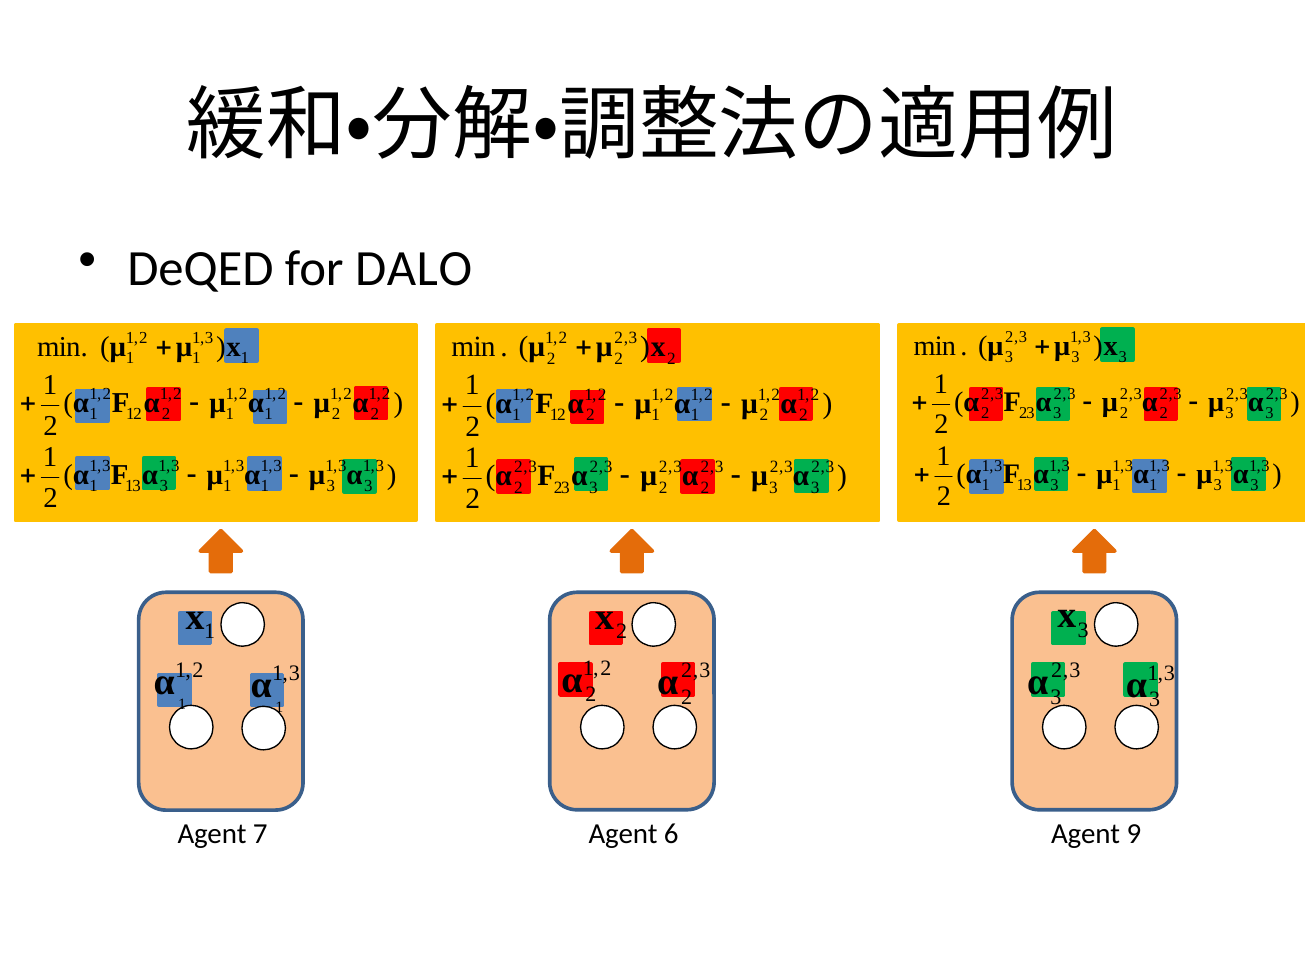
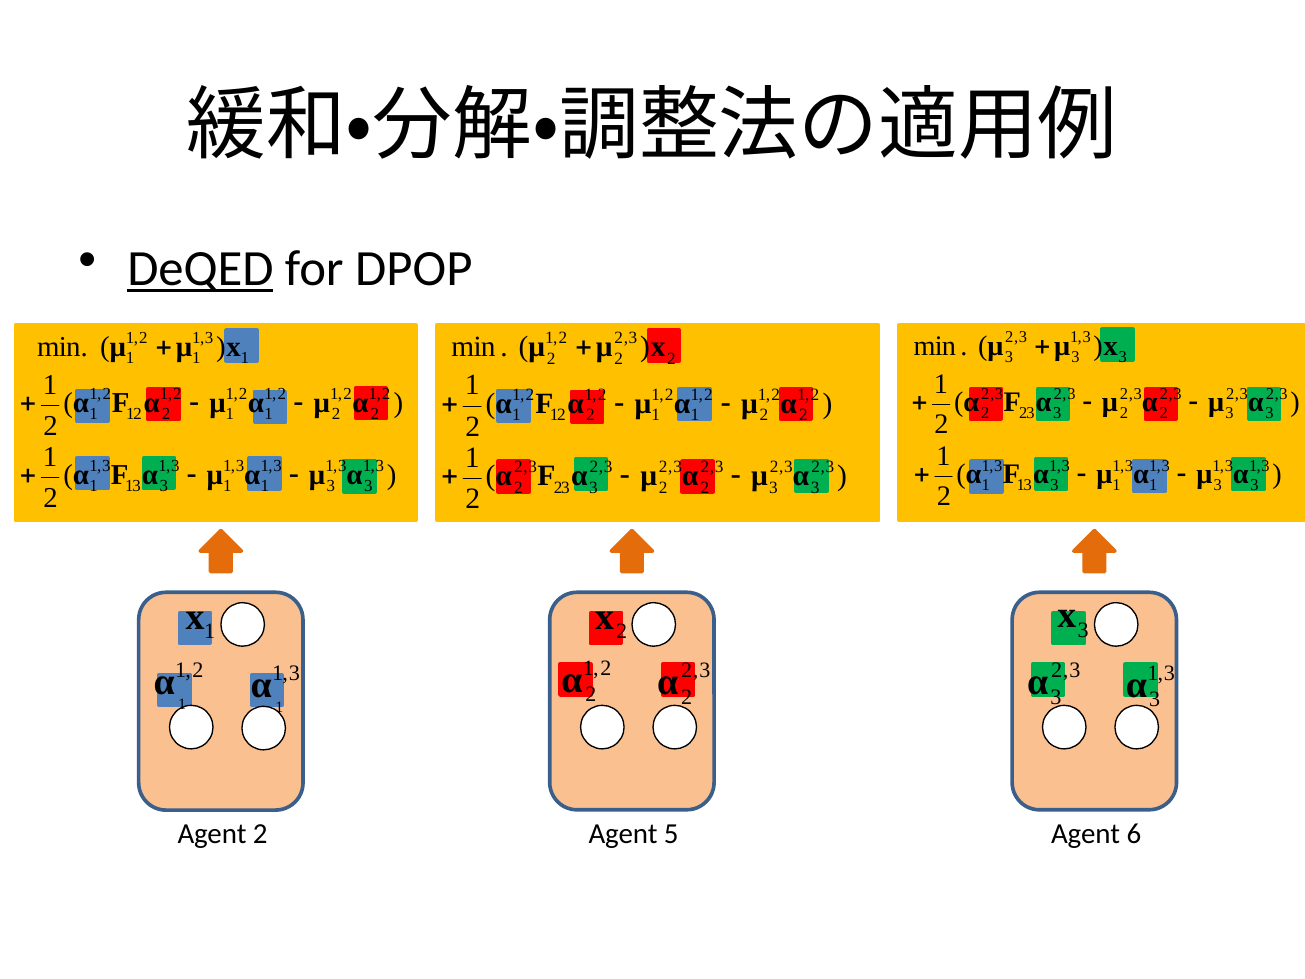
DeQED underline: none -> present
DALO: DALO -> DPOP
Agent 7: 7 -> 2
6: 6 -> 5
9: 9 -> 6
